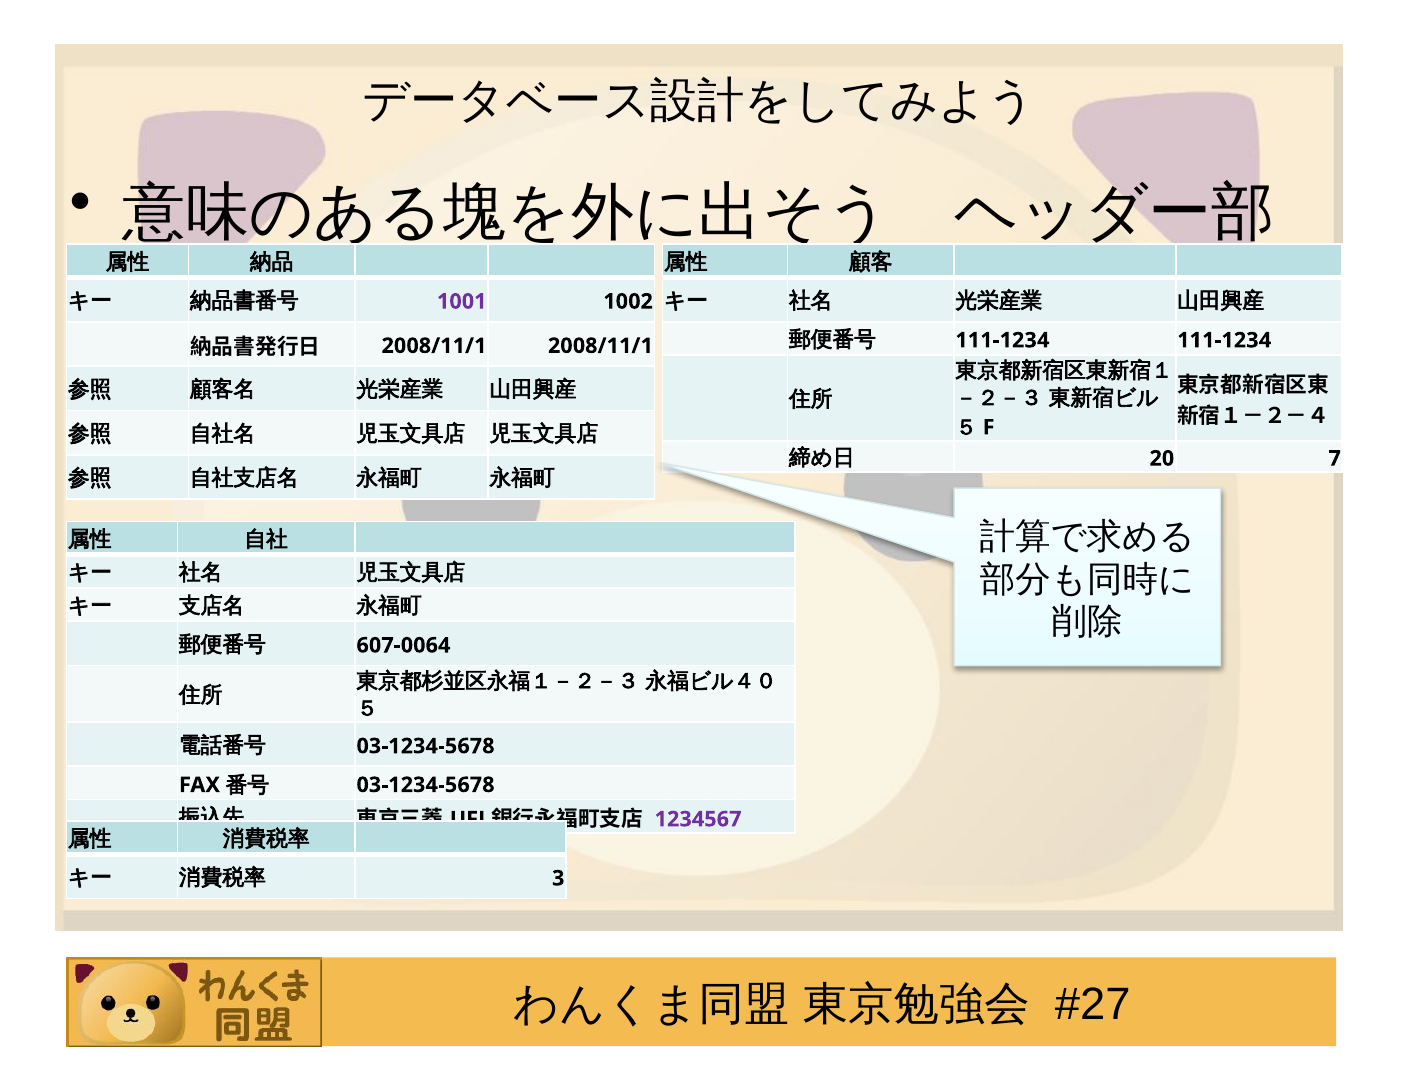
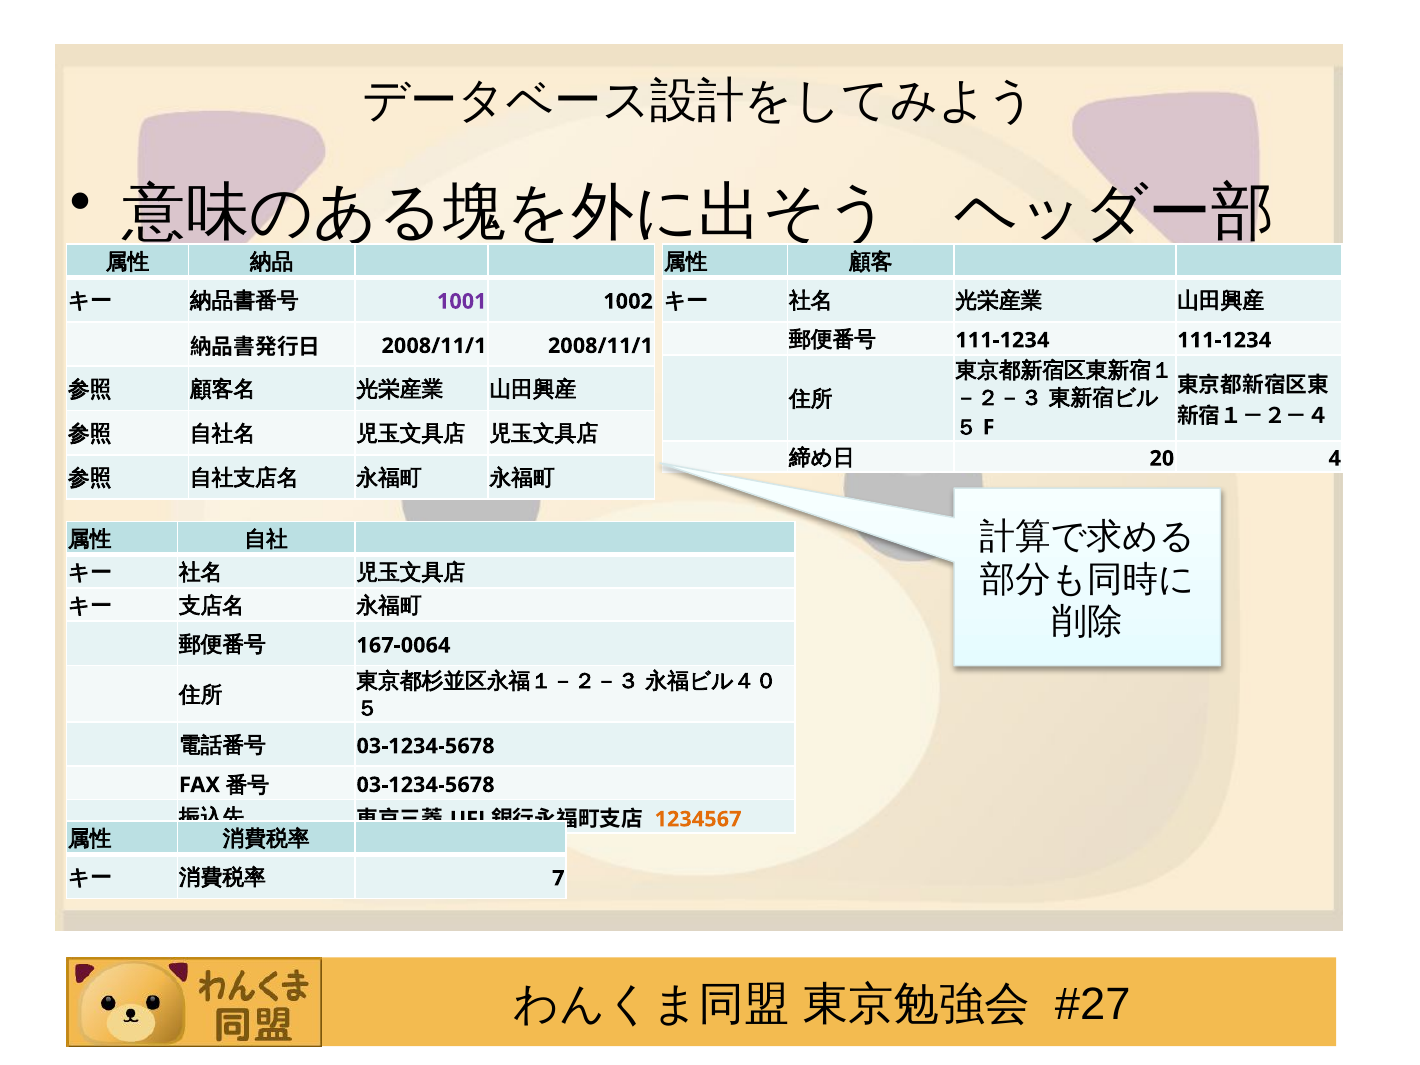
7: 7 -> 4
607-0064: 607-0064 -> 167-0064
1234567 colour: purple -> orange
3: 3 -> 7
